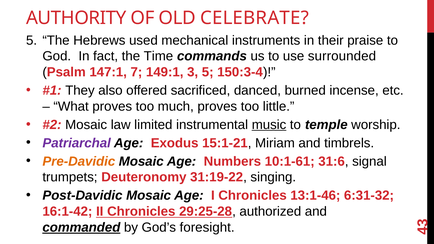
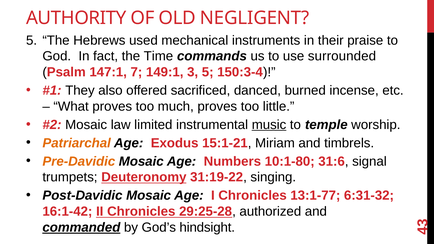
CELEBRATE: CELEBRATE -> NEGLIGENT
Patriarchal colour: purple -> orange
10:1-61: 10:1-61 -> 10:1-80
Deuteronomy underline: none -> present
13:1-46: 13:1-46 -> 13:1-77
foresight: foresight -> hindsight
